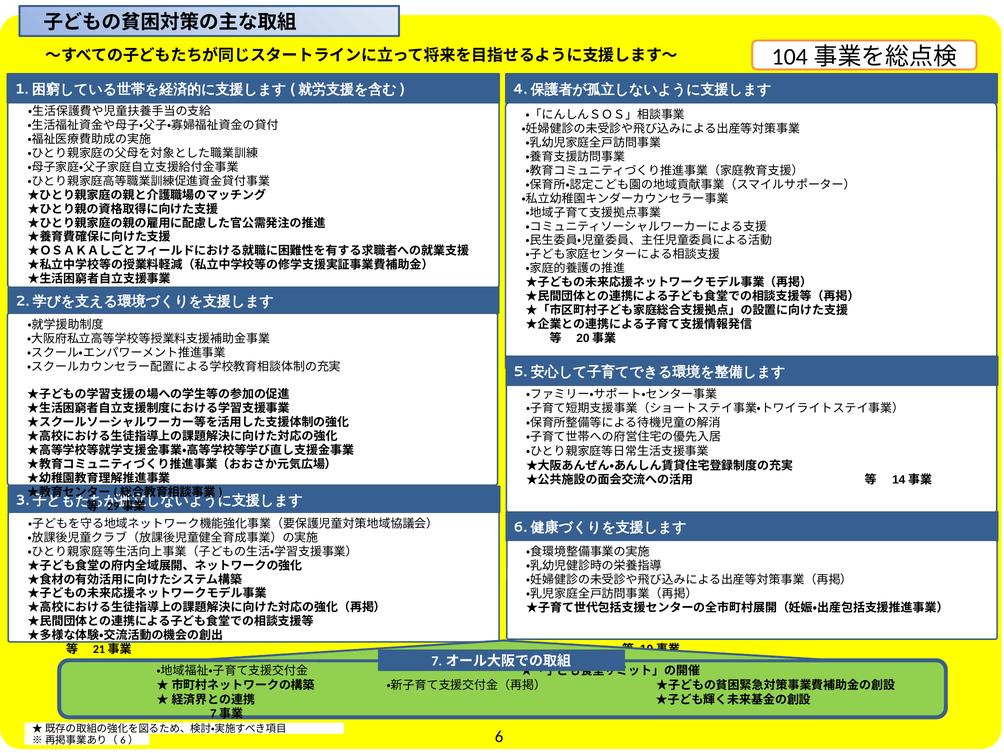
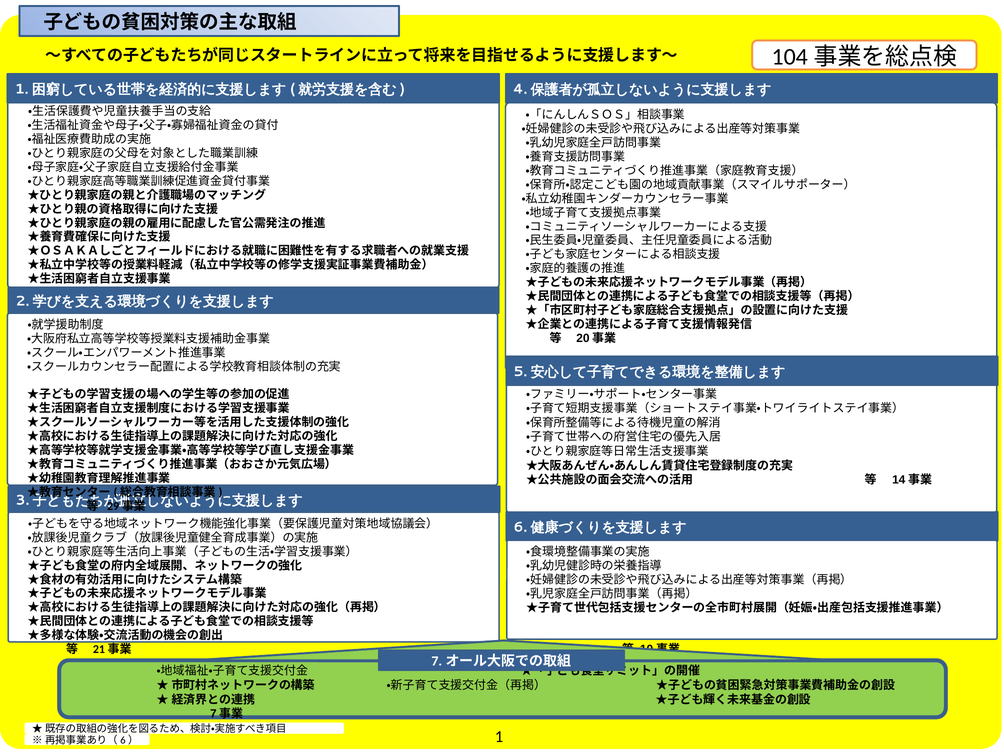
6: 6 -> 1
